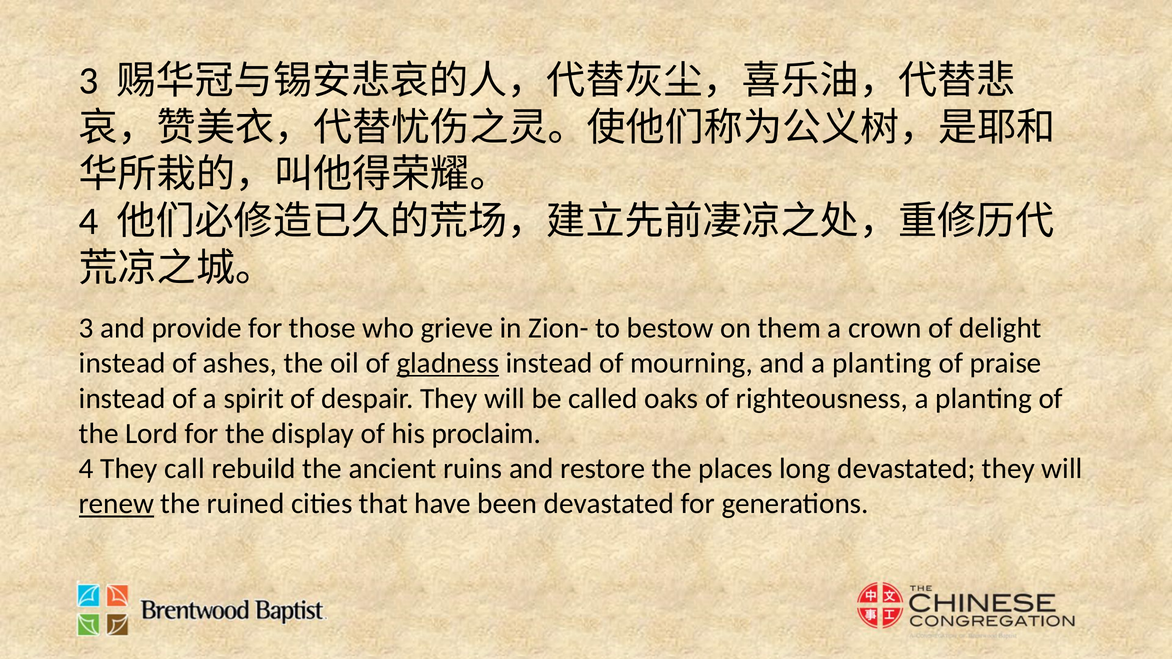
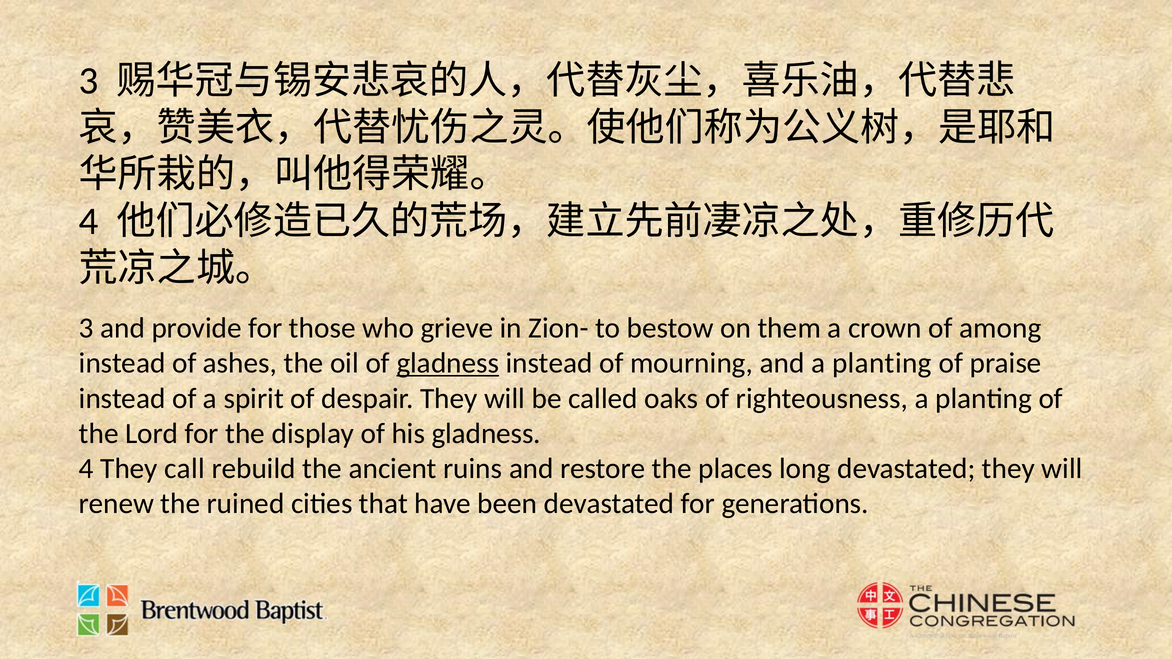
delight: delight -> among
his proclaim: proclaim -> gladness
renew underline: present -> none
